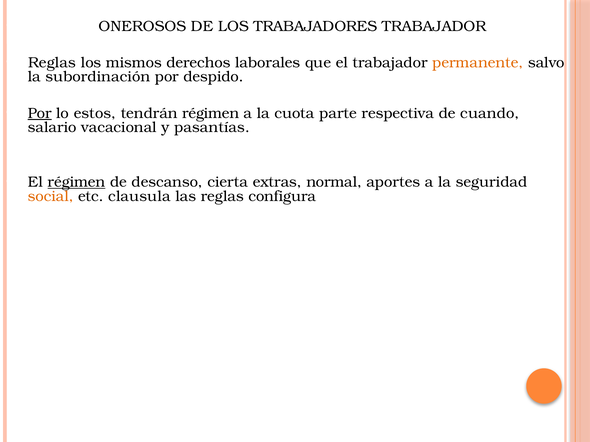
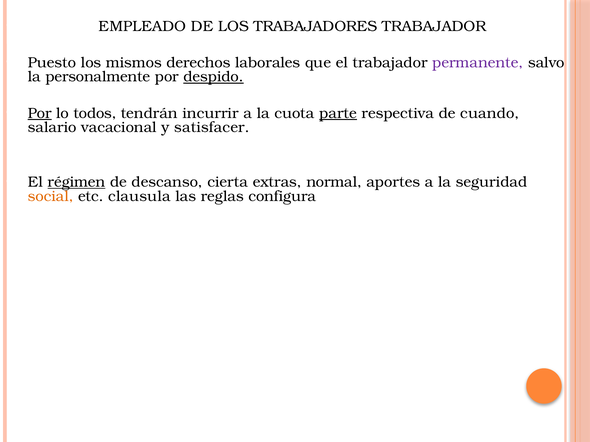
ONEROSOS: ONEROSOS -> EMPLEADO
Reglas at (52, 63): Reglas -> Puesto
permanente colour: orange -> purple
subordinación: subordinación -> personalmente
despido underline: none -> present
estos: estos -> todos
tendrán régimen: régimen -> incurrir
parte underline: none -> present
pasantías: pasantías -> satisfacer
